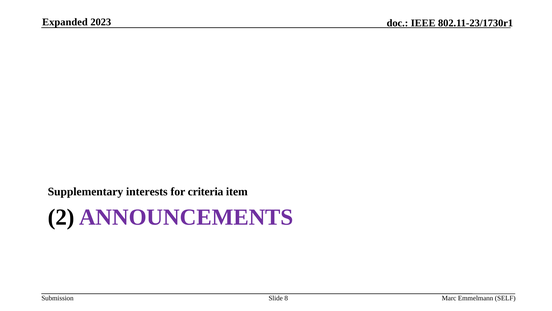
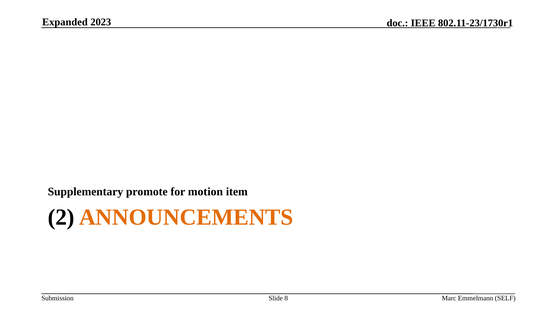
interests: interests -> promote
criteria: criteria -> motion
ANNOUNCEMENTS colour: purple -> orange
